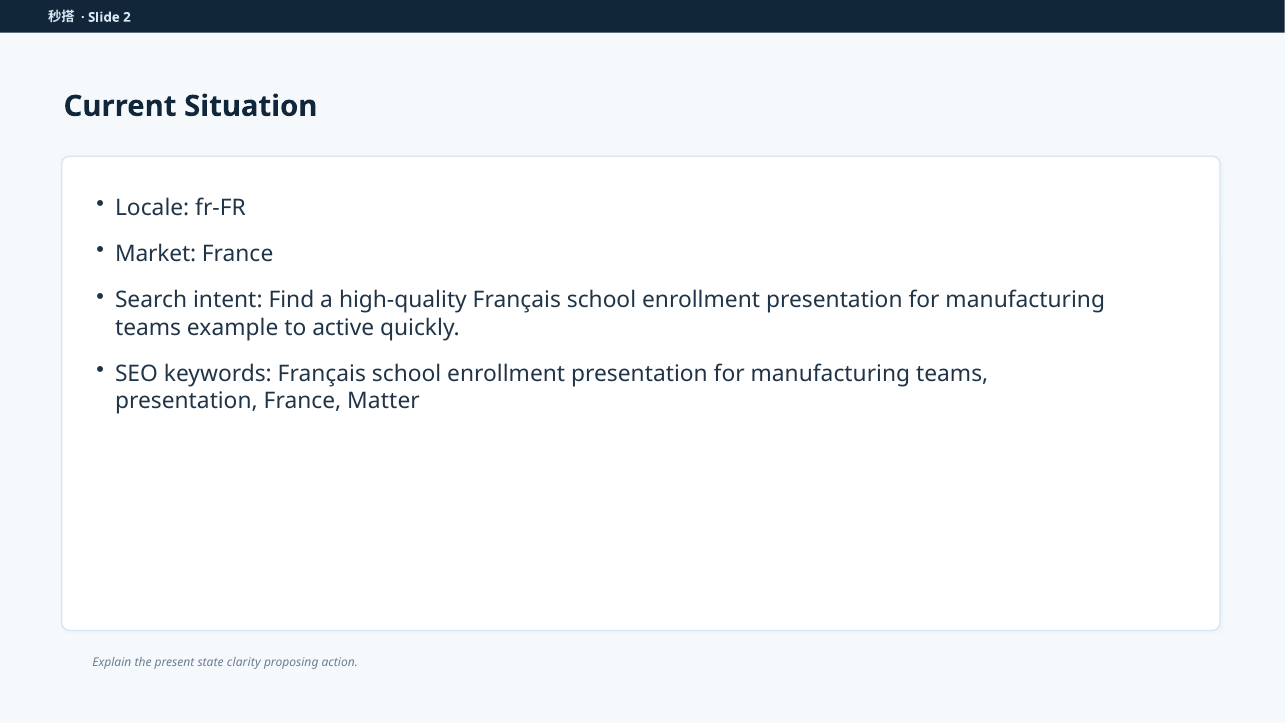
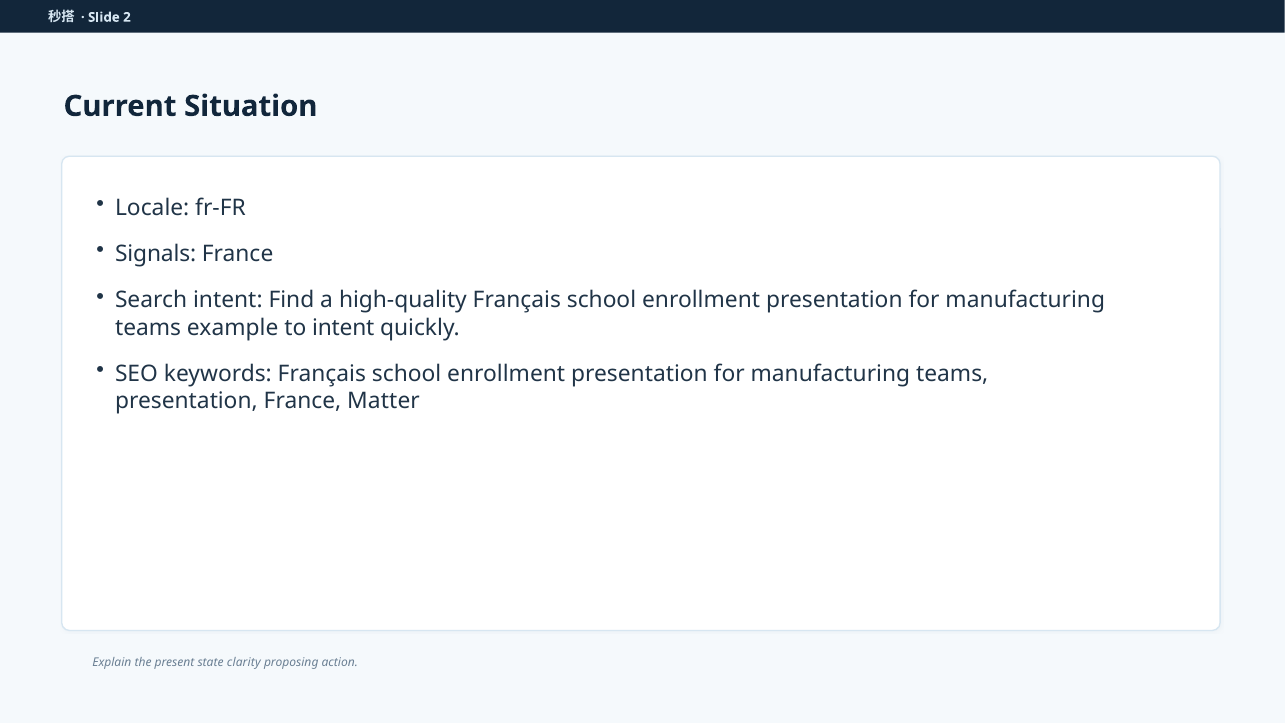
Market: Market -> Signals
to active: active -> intent
